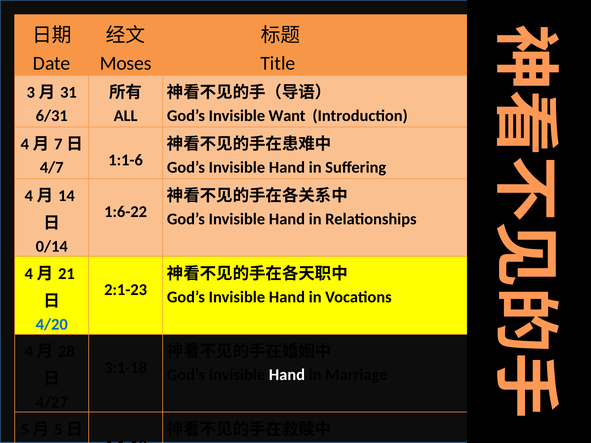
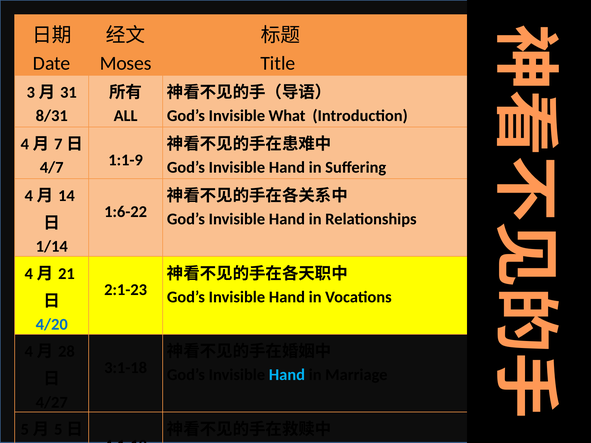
6/31: 6/31 -> 8/31
Want: Want -> What
1:1-6: 1:1-6 -> 1:1-9
0/14: 0/14 -> 1/14
Hand at (287, 375) colour: white -> light blue
